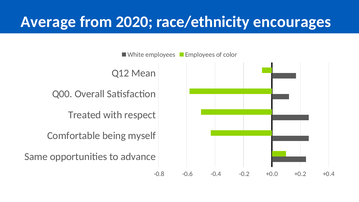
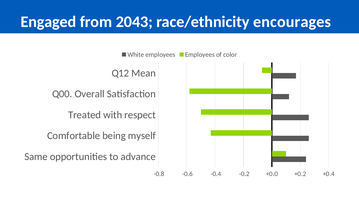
Average: Average -> Engaged
2020: 2020 -> 2043
